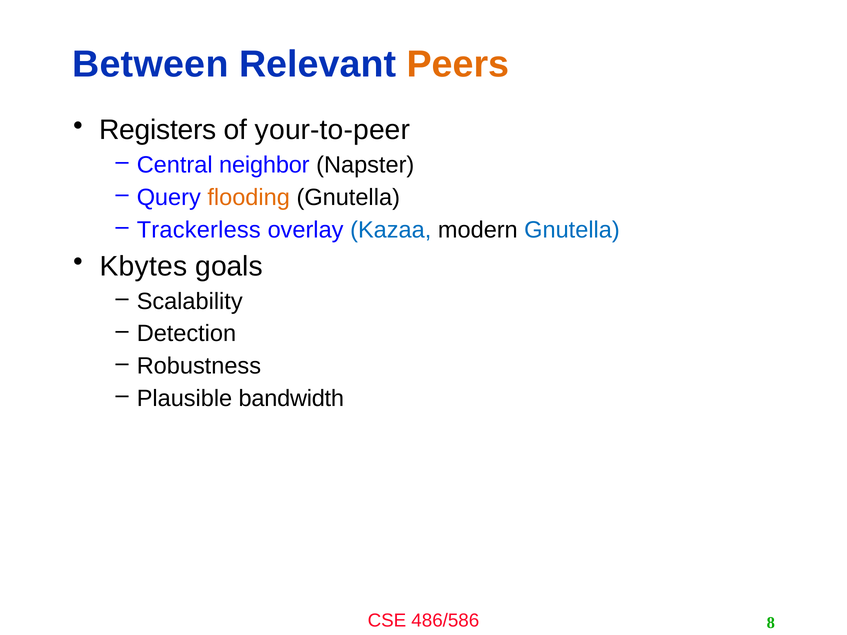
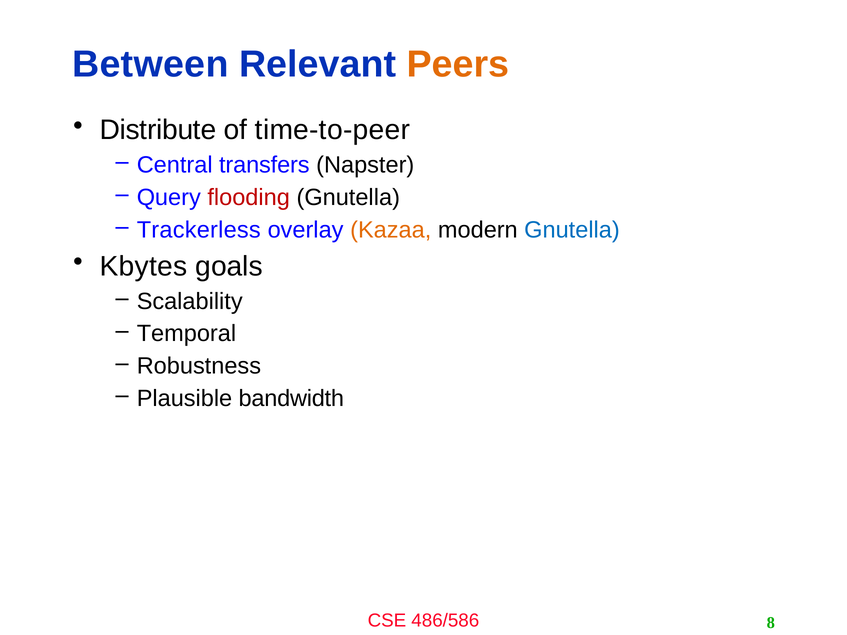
Registers: Registers -> Distribute
your-to-peer: your-to-peer -> time-to-peer
neighbor: neighbor -> transfers
flooding colour: orange -> red
Kazaa colour: blue -> orange
Detection: Detection -> Temporal
